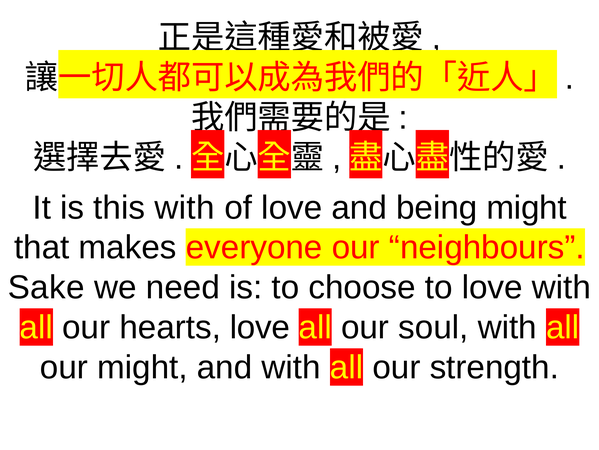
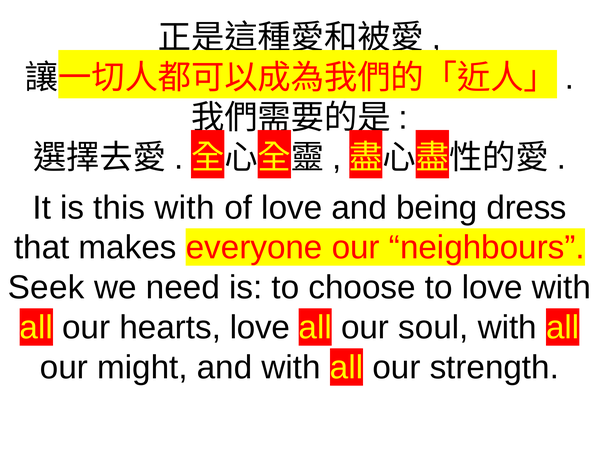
being might: might -> dress
Sake: Sake -> Seek
